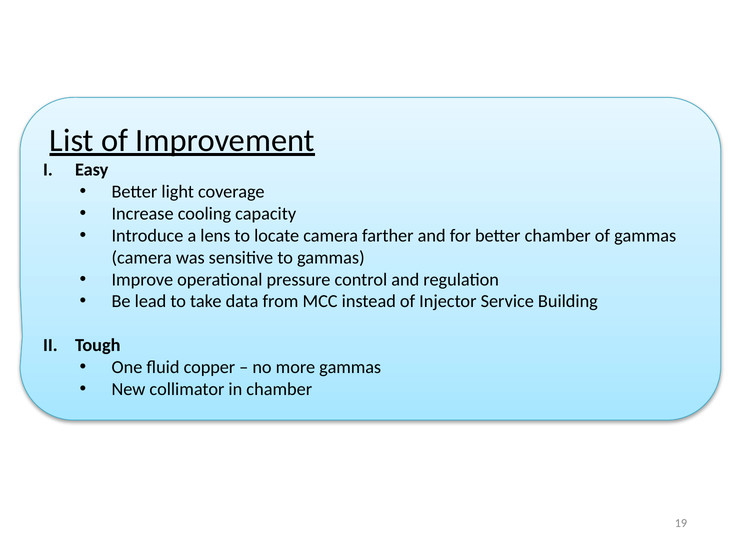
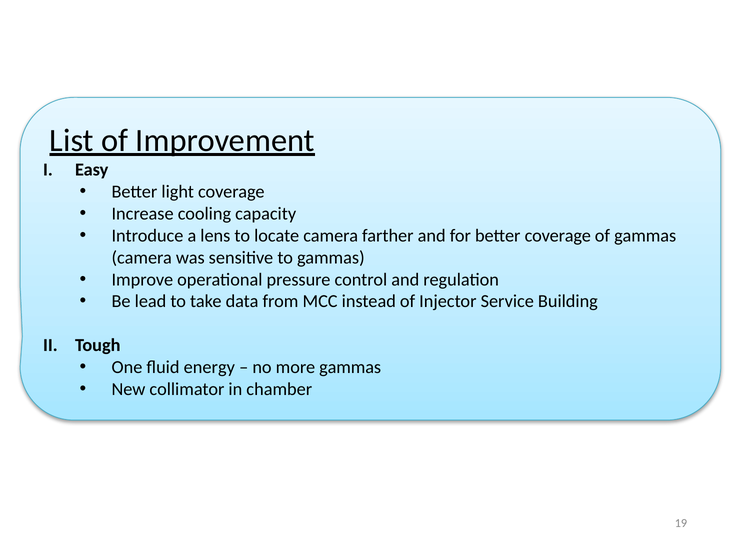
better chamber: chamber -> coverage
copper: copper -> energy
